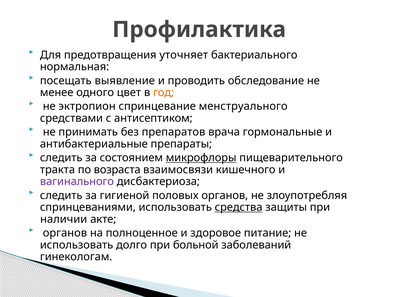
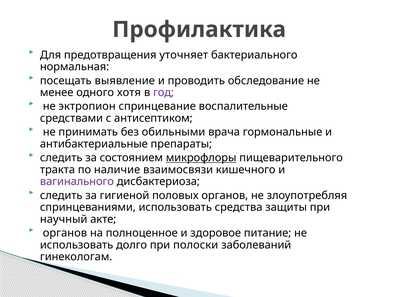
цвет: цвет -> хотя
год colour: orange -> purple
менструального: менструального -> воспалительные
препаратов: препаратов -> обильными
возраста: возраста -> наличие
средства underline: present -> none
наличии: наличии -> научный
больной: больной -> полоски
